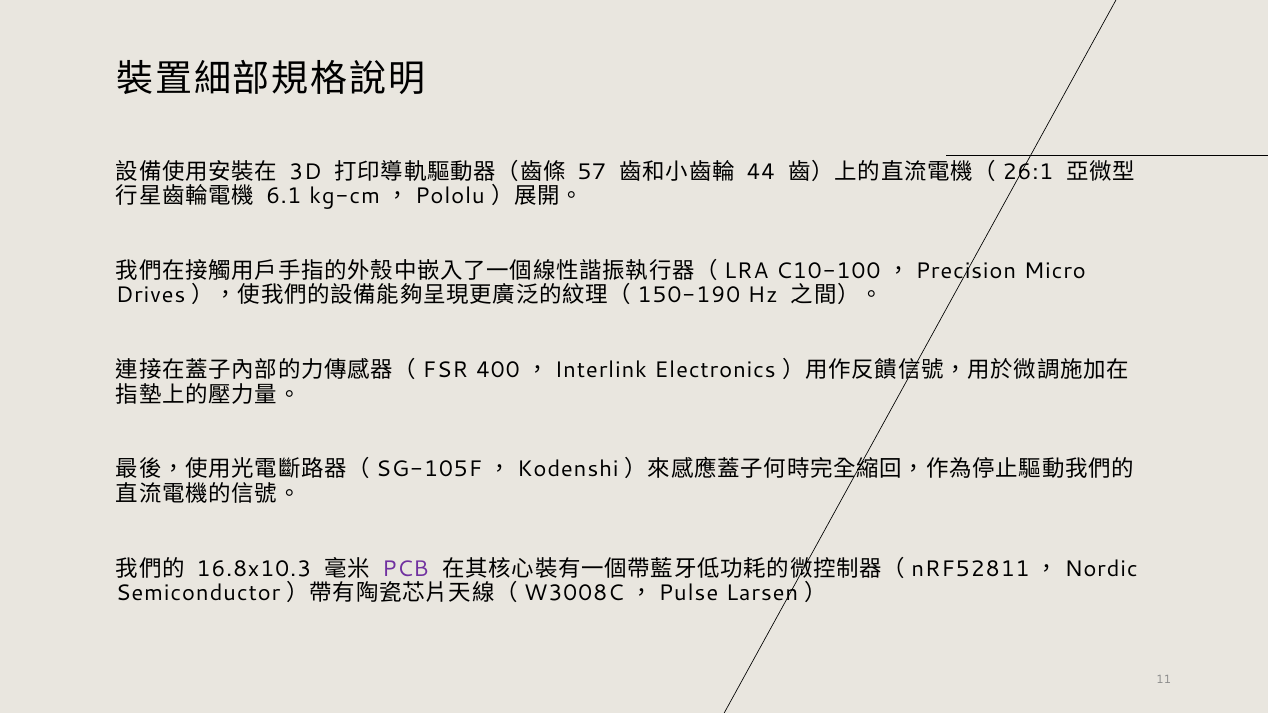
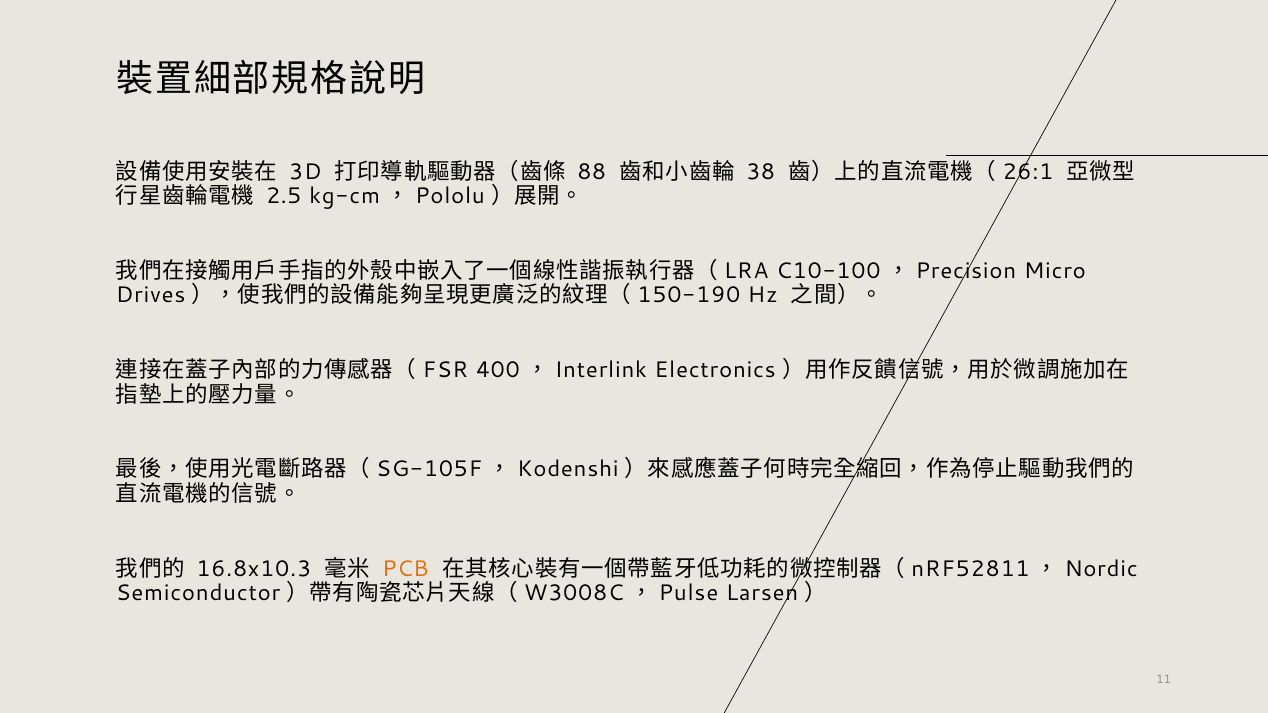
57: 57 -> 88
44: 44 -> 38
6.1: 6.1 -> 2.5
PCB colour: purple -> orange
